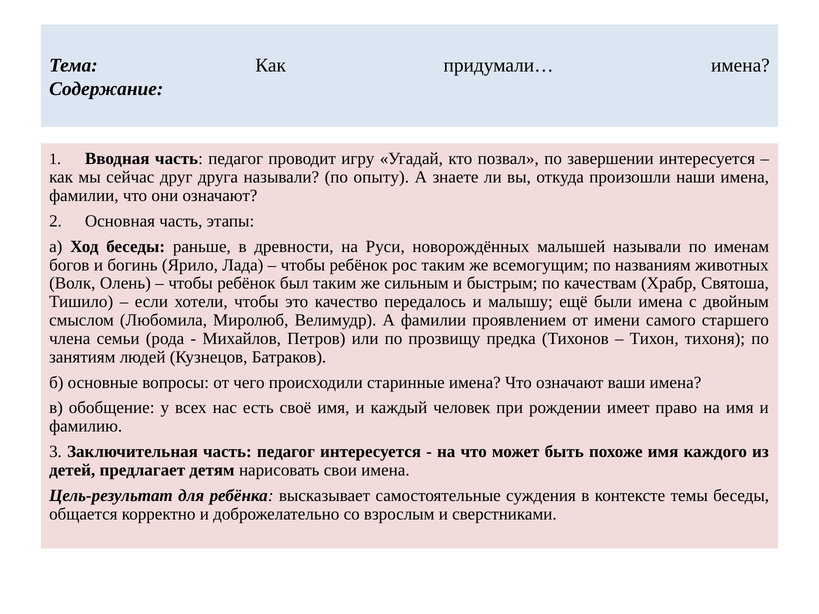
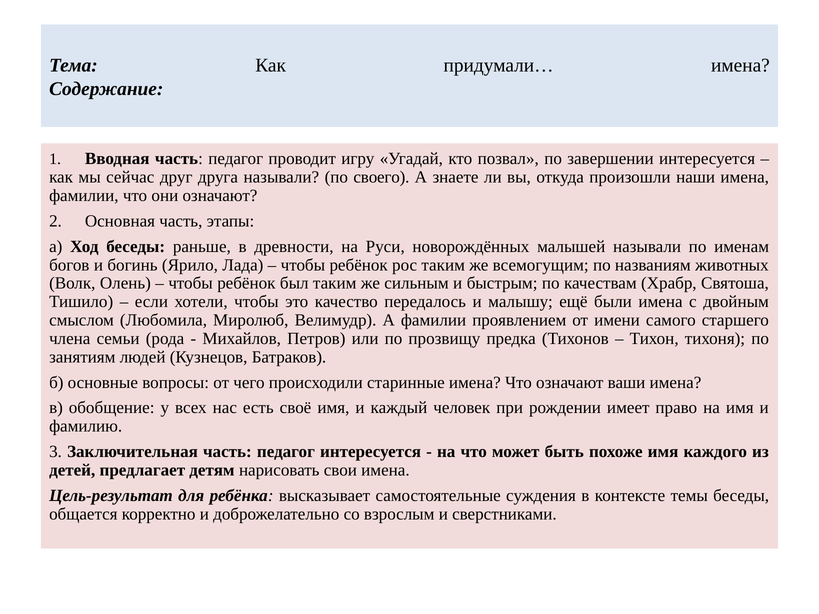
опыту: опыту -> своего
